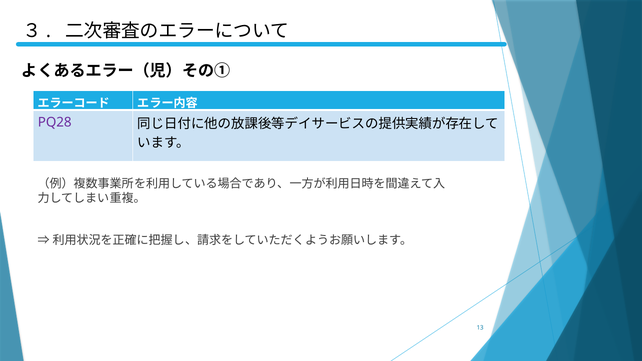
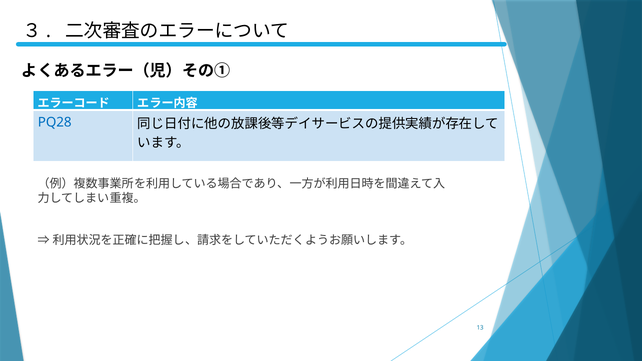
PQ28 colour: purple -> blue
